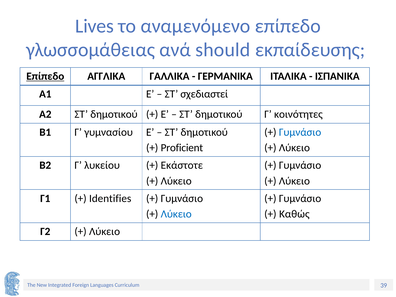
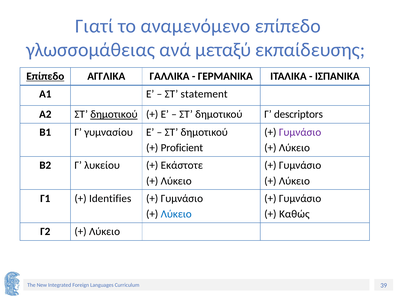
Lives: Lives -> Γιατί
should: should -> μεταξύ
σχεδιαστεί: σχεδιαστεί -> statement
δημοτικού at (114, 114) underline: none -> present
κοινότητες: κοινότητες -> descriptors
Γυμνάσιο at (300, 132) colour: blue -> purple
